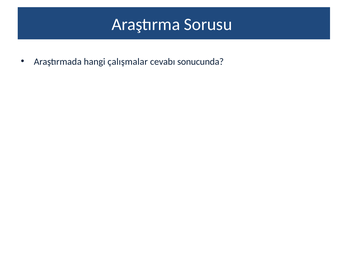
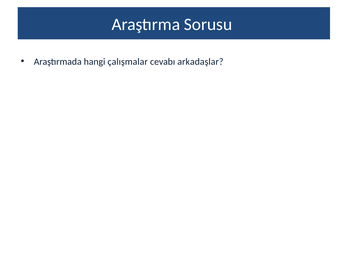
sonucunda: sonucunda -> arkadaşlar
